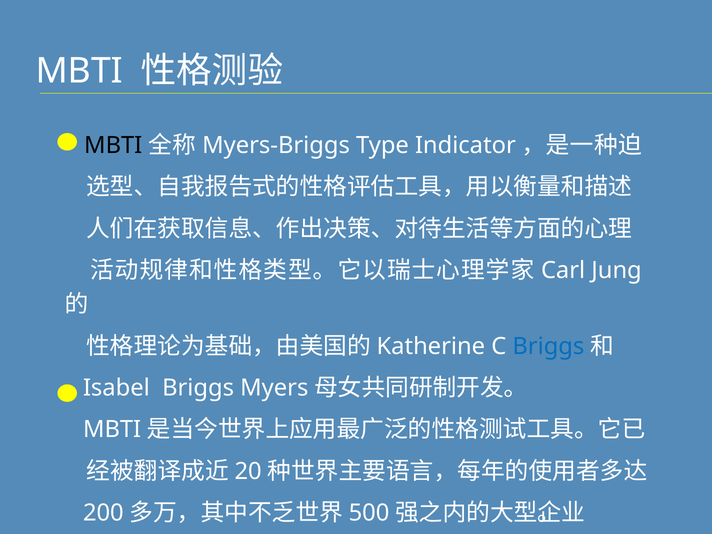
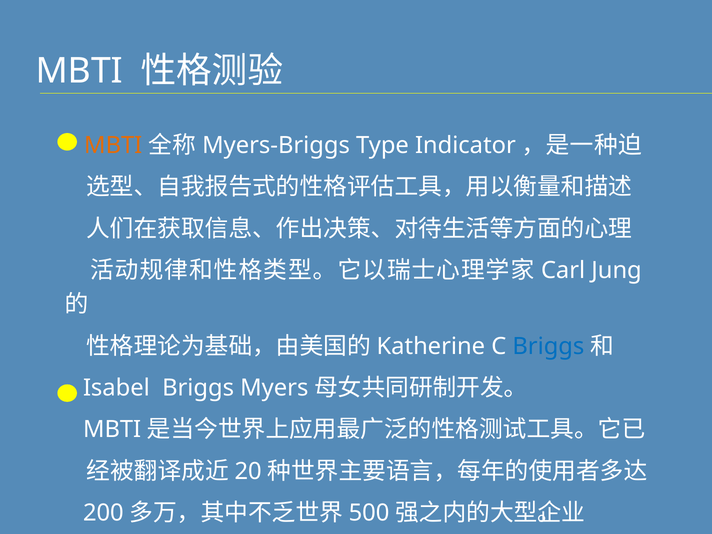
MBTI at (113, 145) colour: black -> orange
